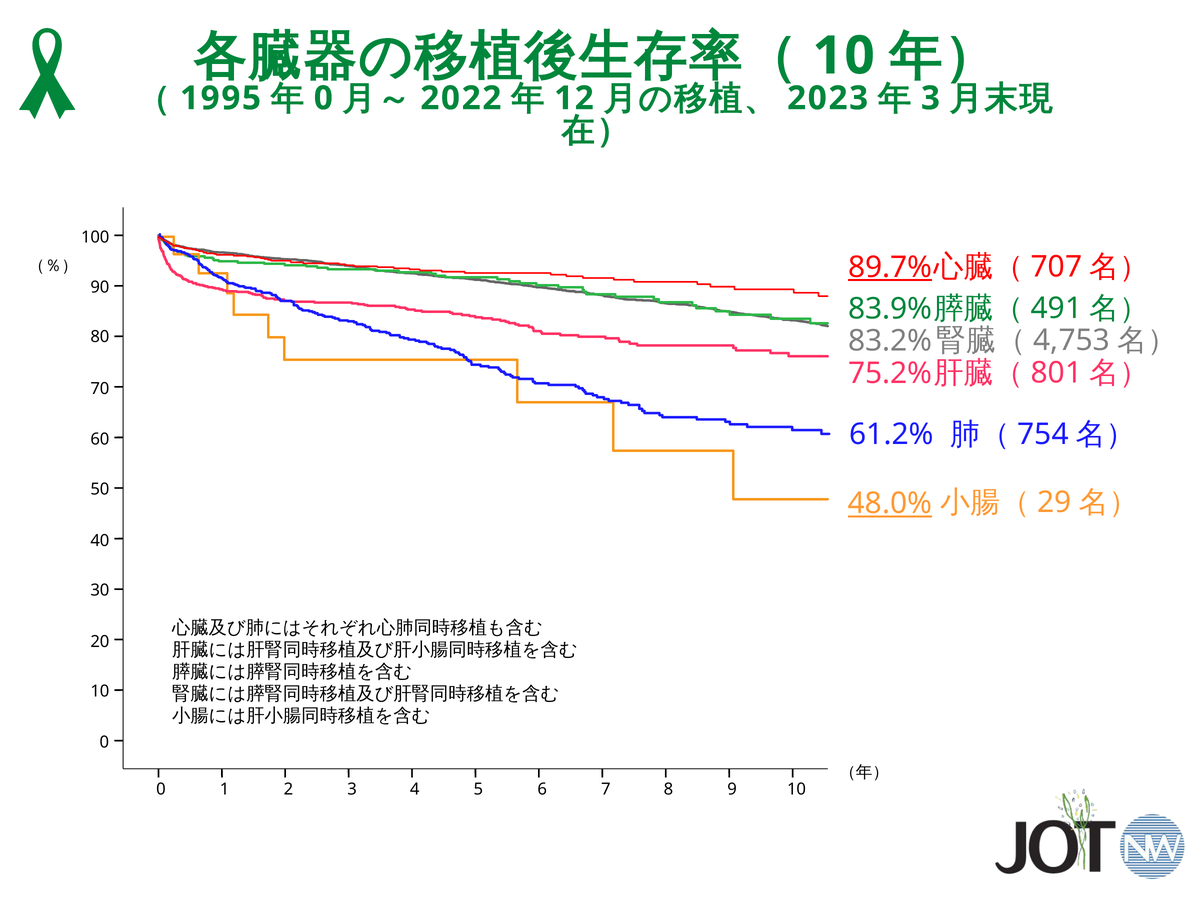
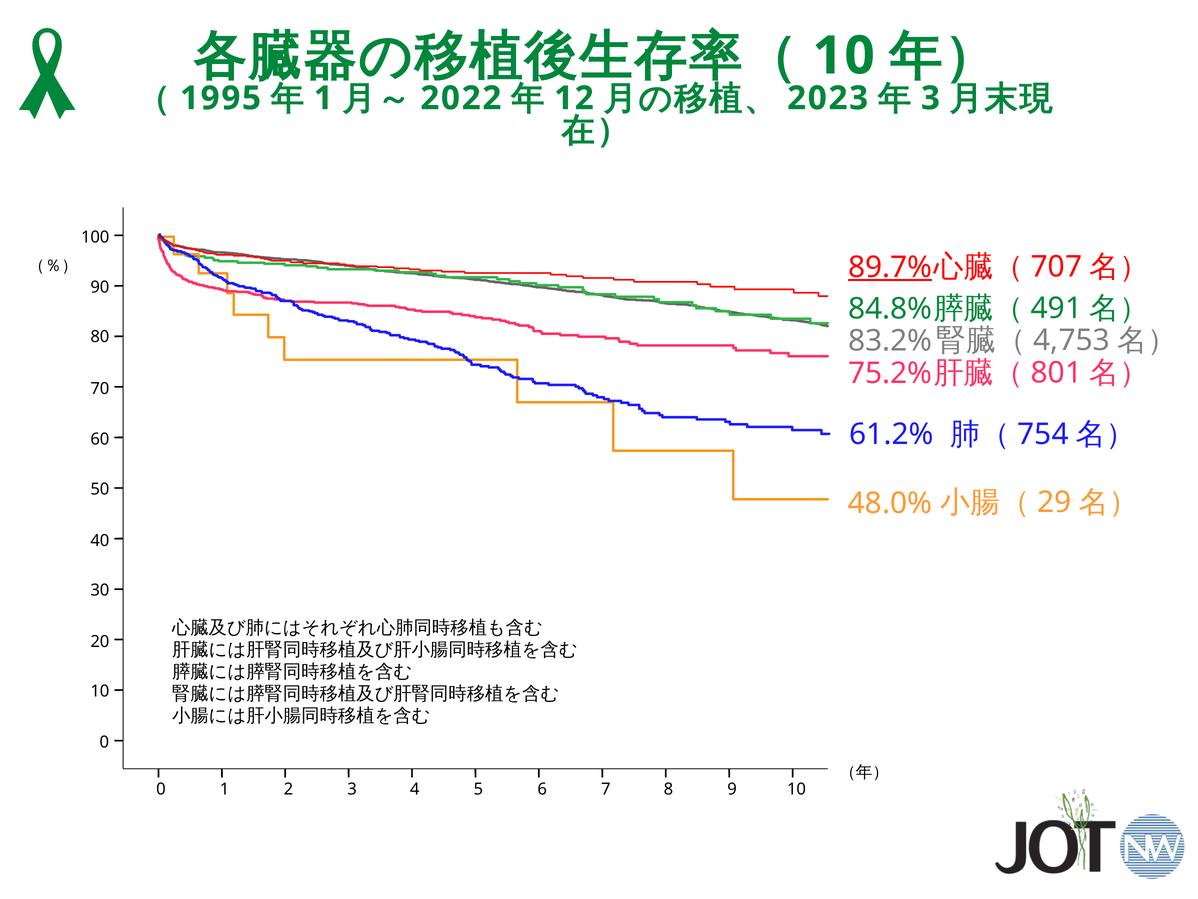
0 at (323, 98): 0 -> 1
83.9%: 83.9% -> 84.8%
48.0% underline: present -> none
